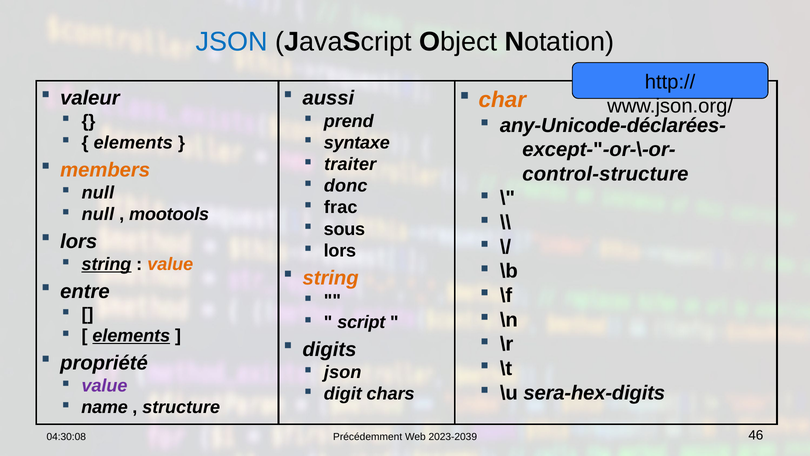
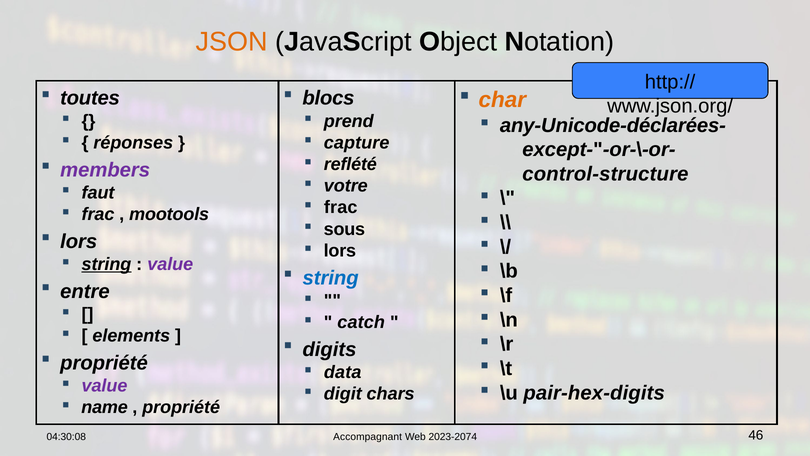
JSON at (232, 42) colour: blue -> orange
valeur: valeur -> toutes
aussi: aussi -> blocs
elements at (133, 143): elements -> réponses
syntaxe: syntaxe -> capture
traiter: traiter -> reflété
members colour: orange -> purple
donc: donc -> votre
null at (98, 193): null -> faut
null at (98, 214): null -> frac
value at (170, 264) colour: orange -> purple
string at (331, 278) colour: orange -> blue
script: script -> catch
elements at (131, 336) underline: present -> none
json at (343, 372): json -> data
sera-hex-digits: sera-hex-digits -> pair-hex-digits
structure at (181, 407): structure -> propriété
Précédemment: Précédemment -> Accompagnant
2023-2039: 2023-2039 -> 2023-2074
